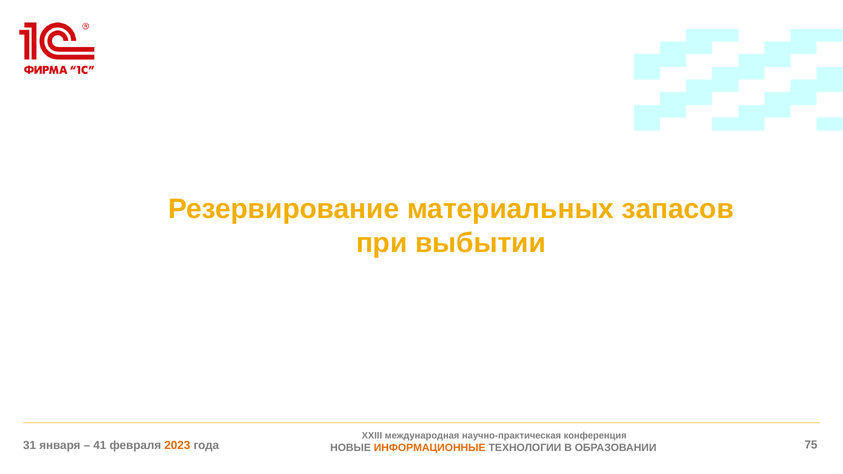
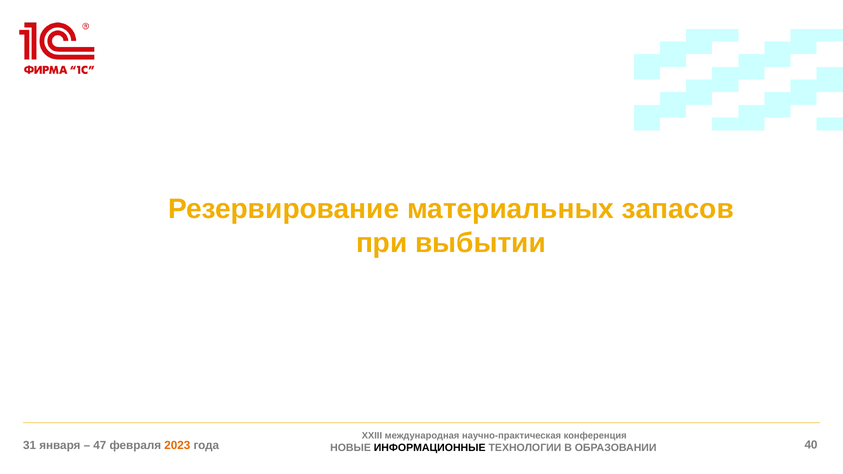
41: 41 -> 47
ИНФОРМАЦИОННЫЕ colour: orange -> black
75: 75 -> 40
